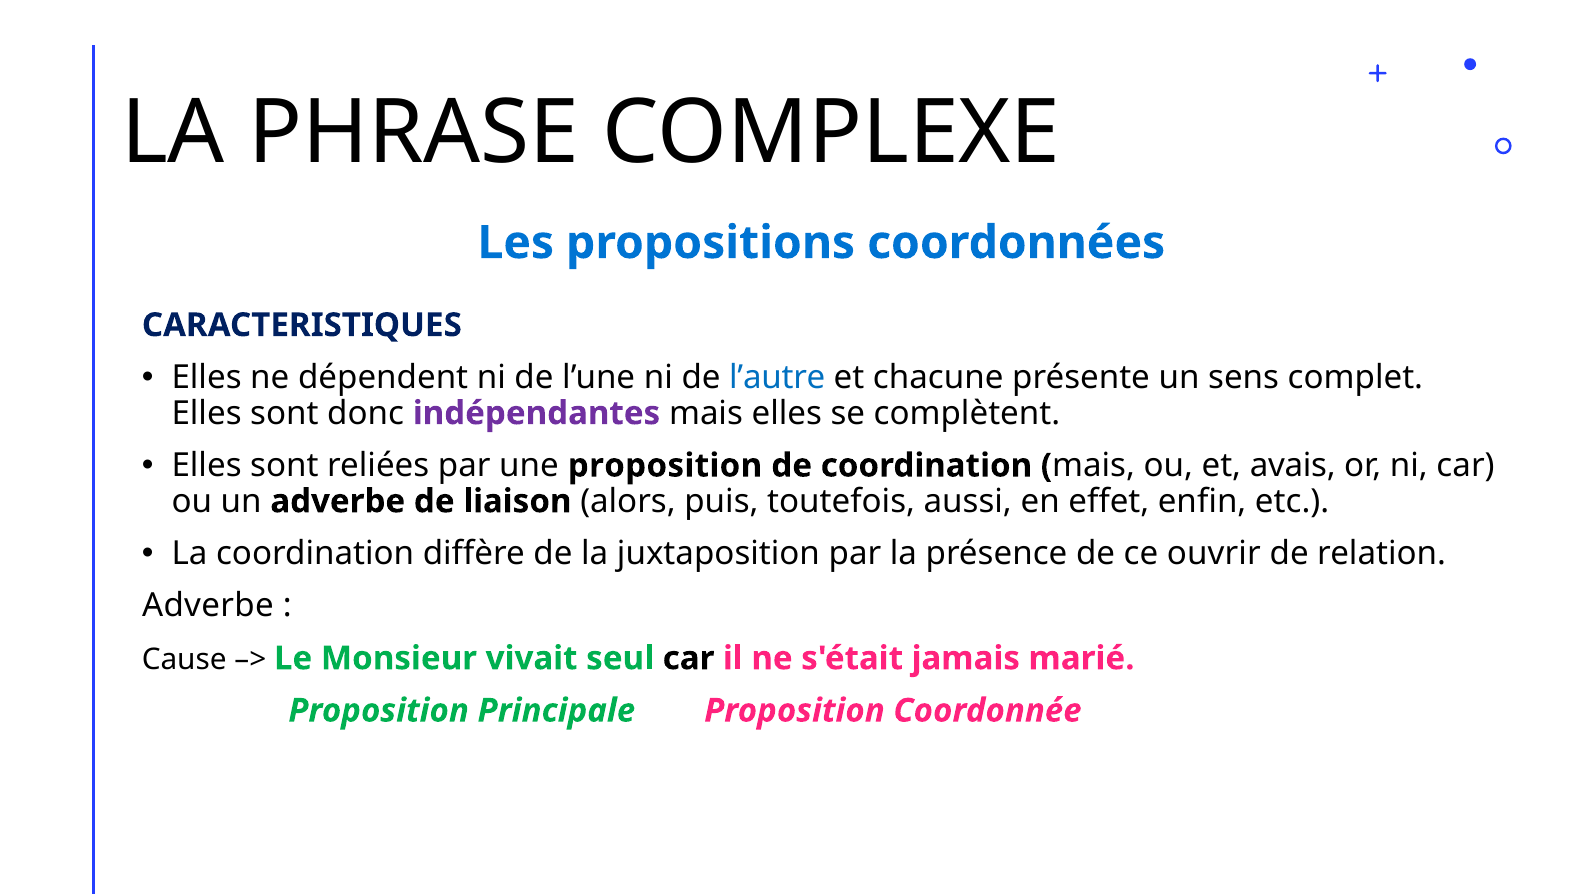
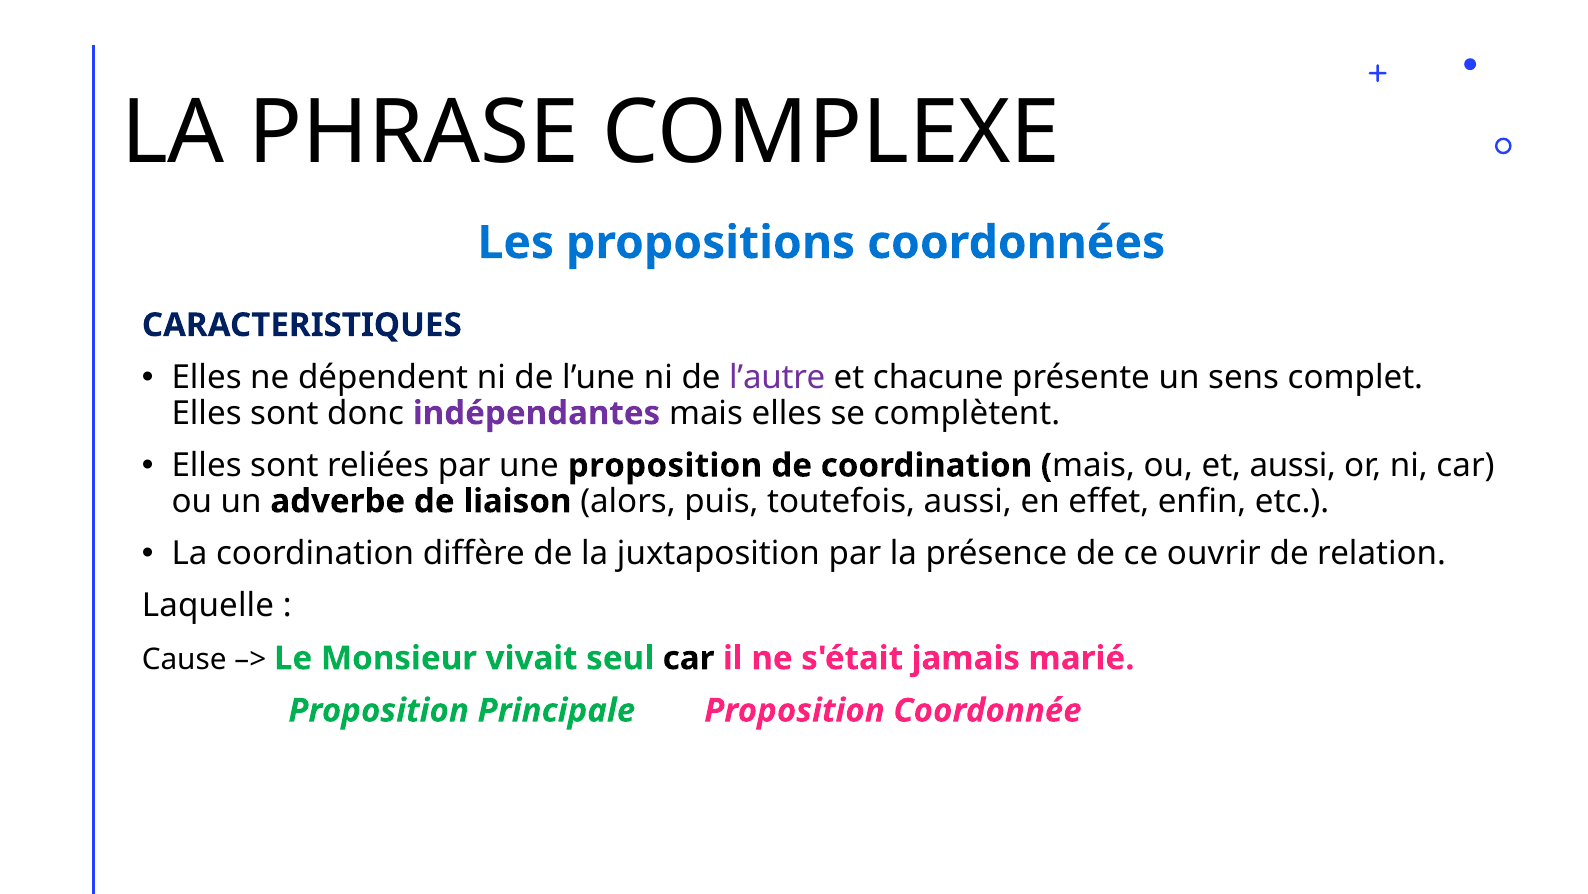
l’autre colour: blue -> purple
et avais: avais -> aussi
Adverbe at (208, 605): Adverbe -> Laquelle
